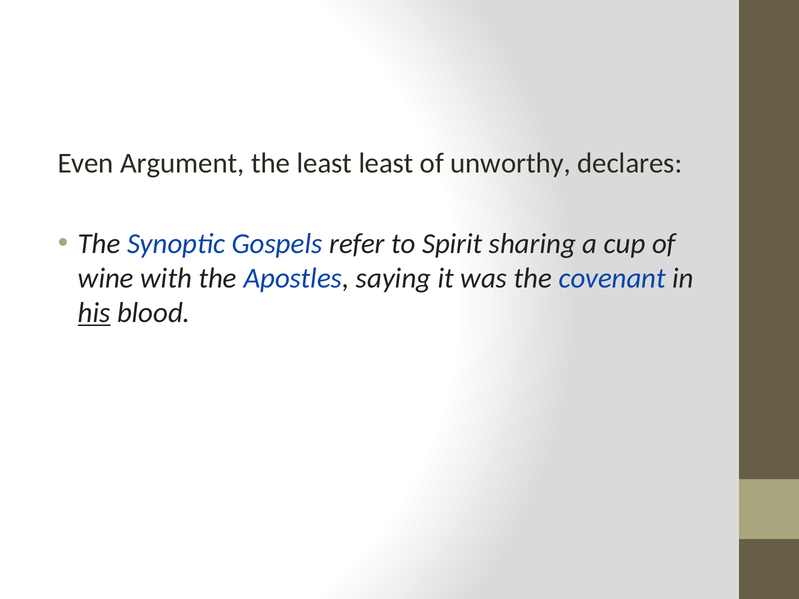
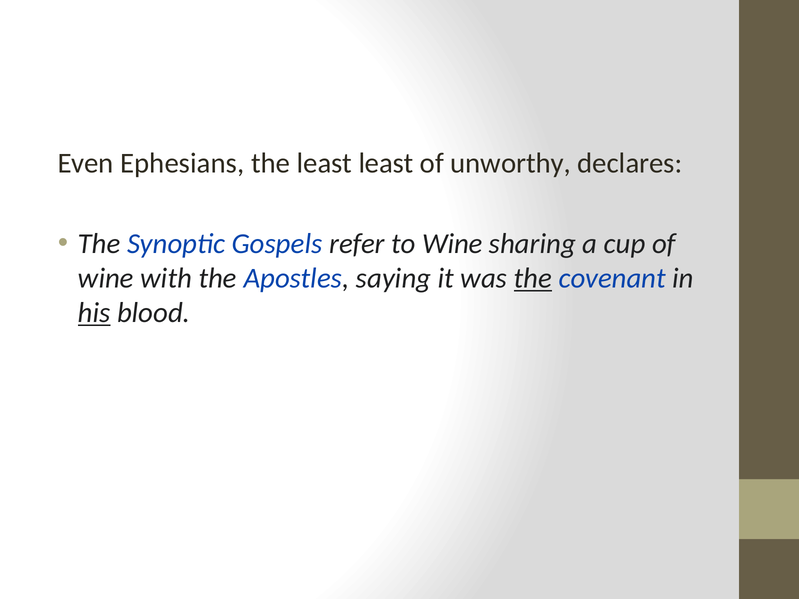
Argument: Argument -> Ephesians
to Spirit: Spirit -> Wine
the at (533, 278) underline: none -> present
